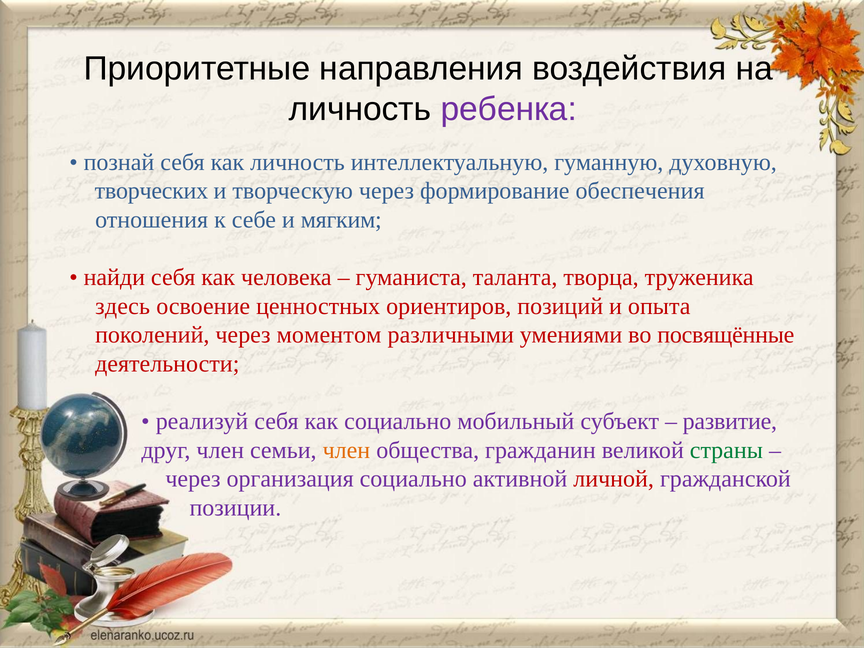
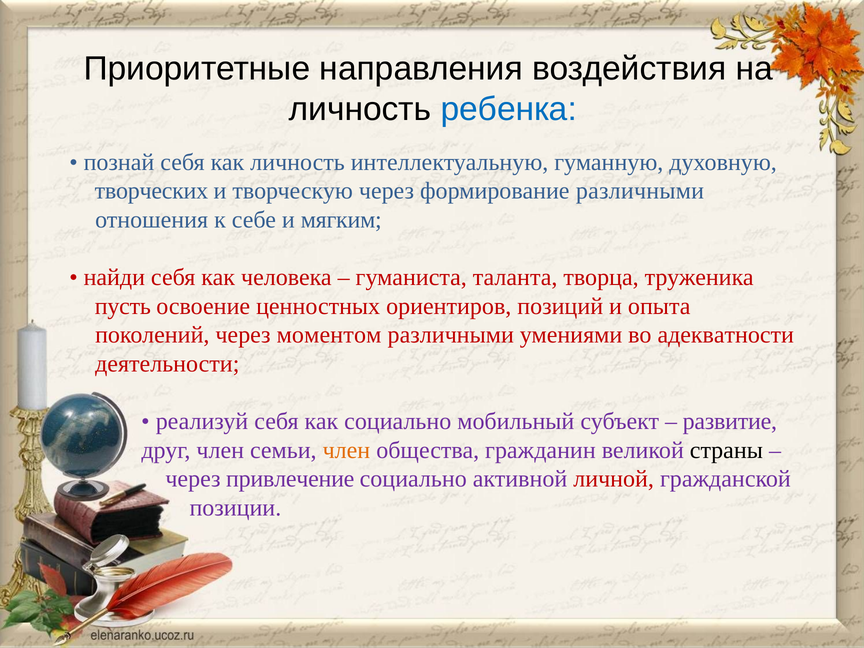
ребенка colour: purple -> blue
формирование обеспечения: обеспечения -> различными
здесь: здесь -> пусть
посвящённые: посвящённые -> адекватности
страны colour: green -> black
организация: организация -> привлечение
